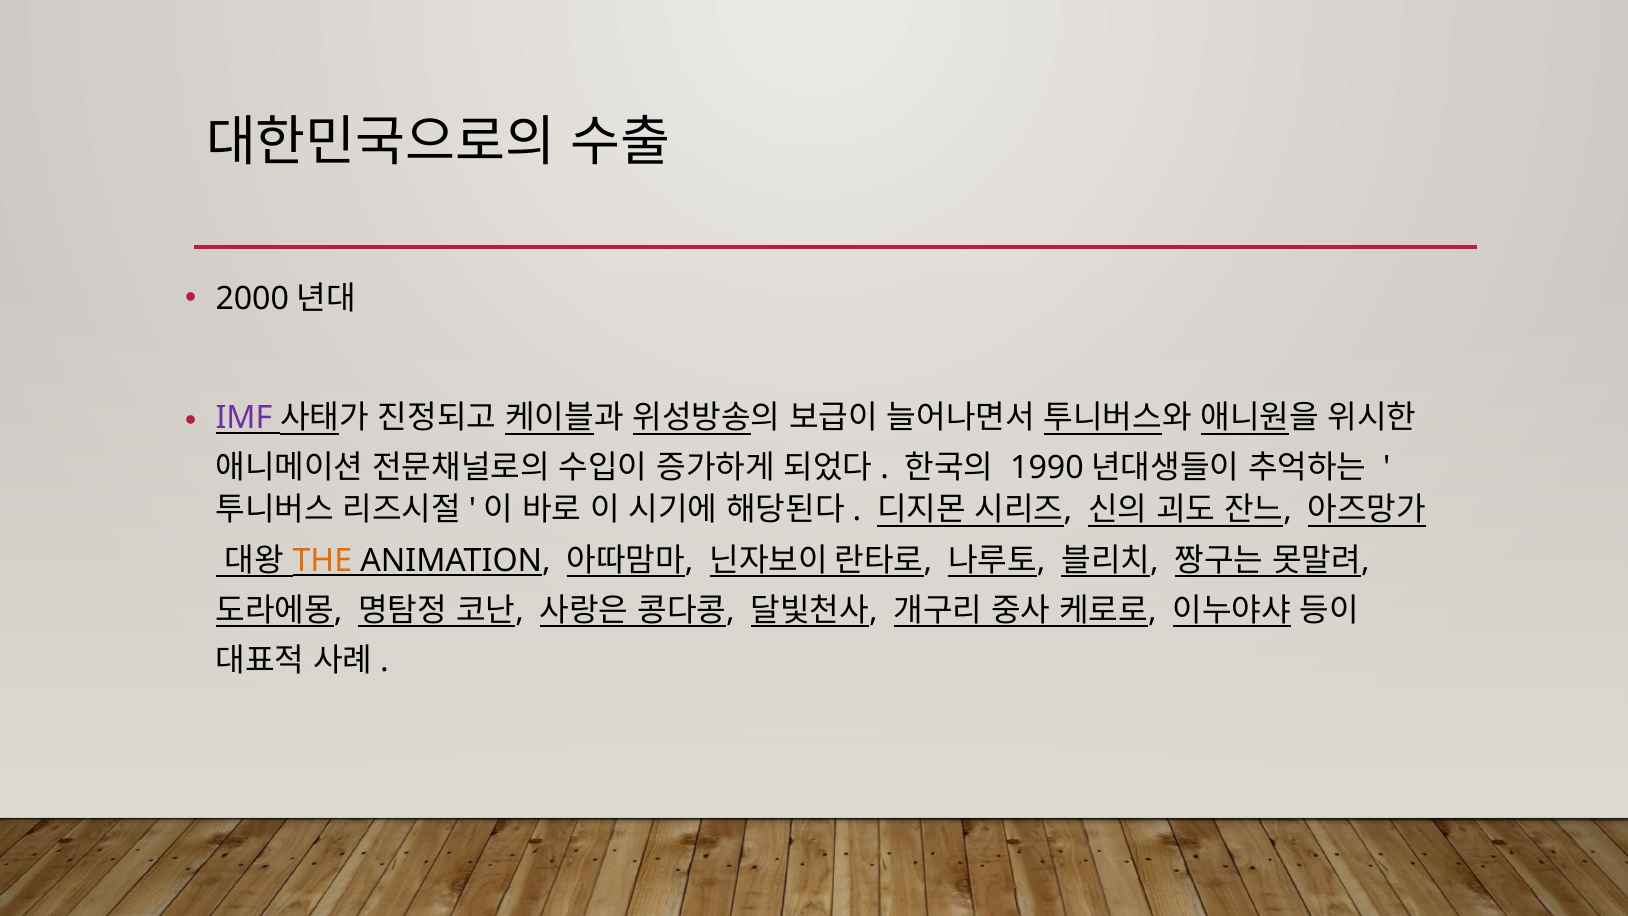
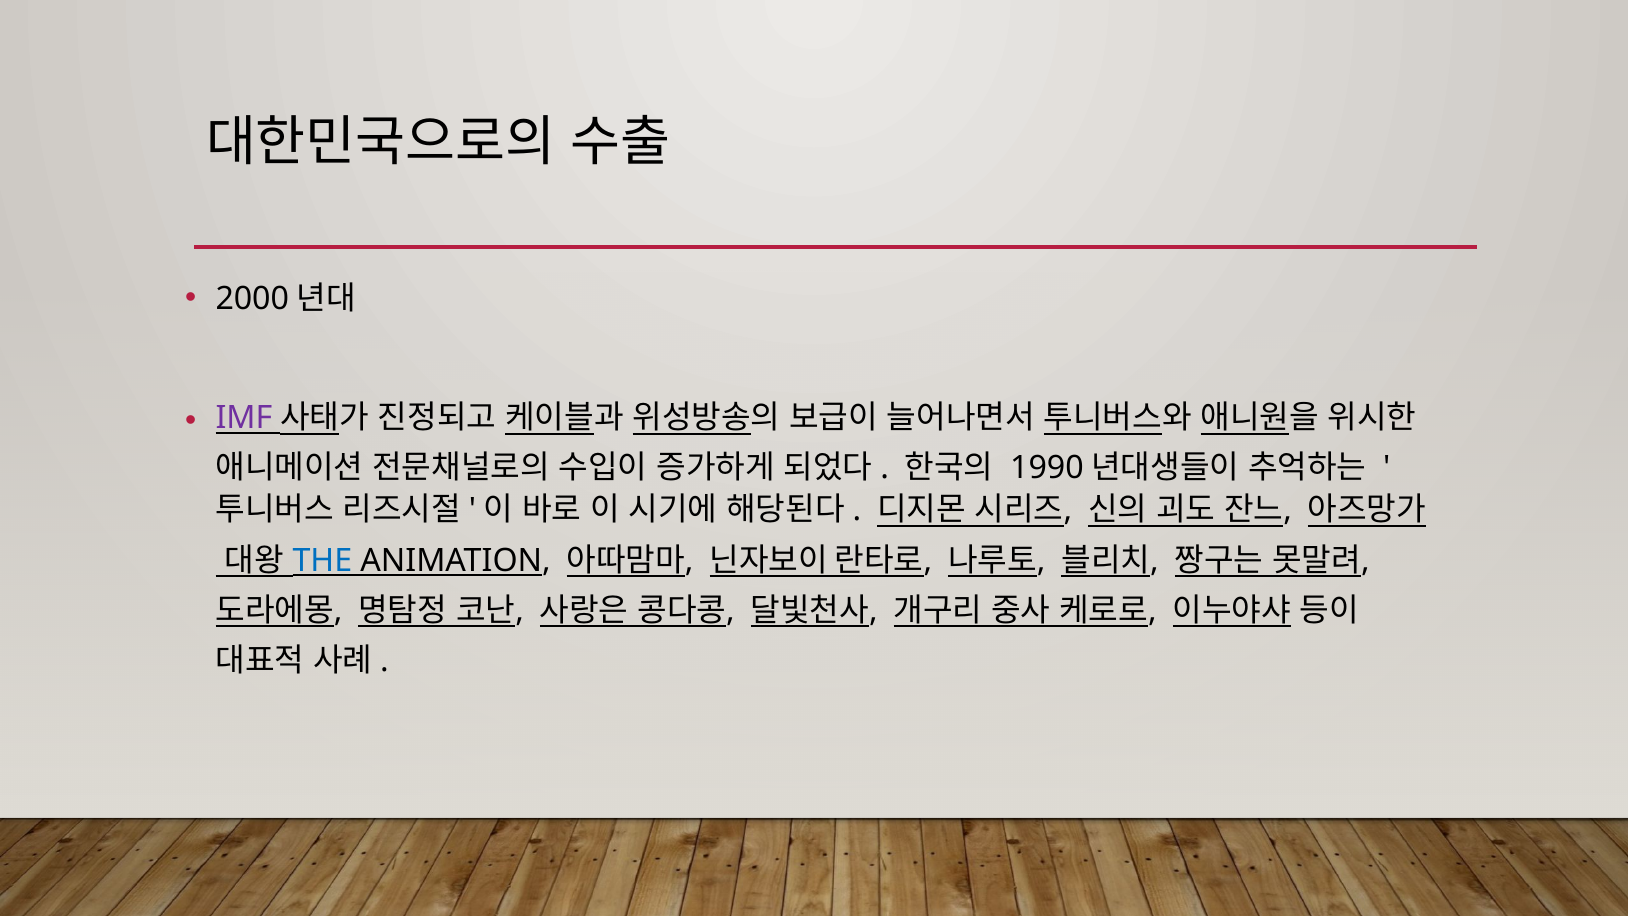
THE colour: orange -> blue
